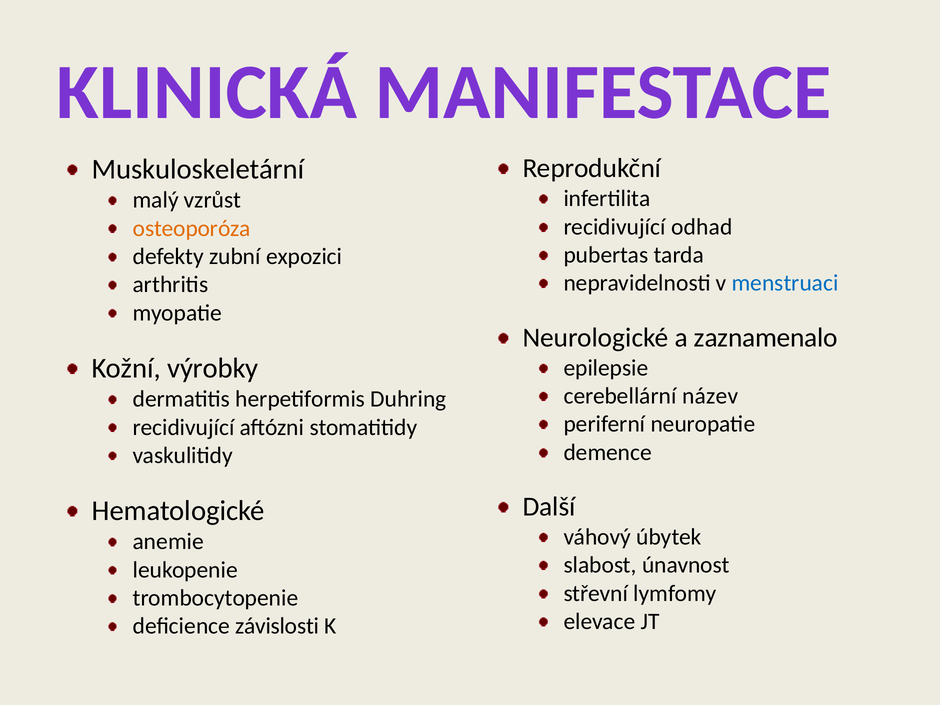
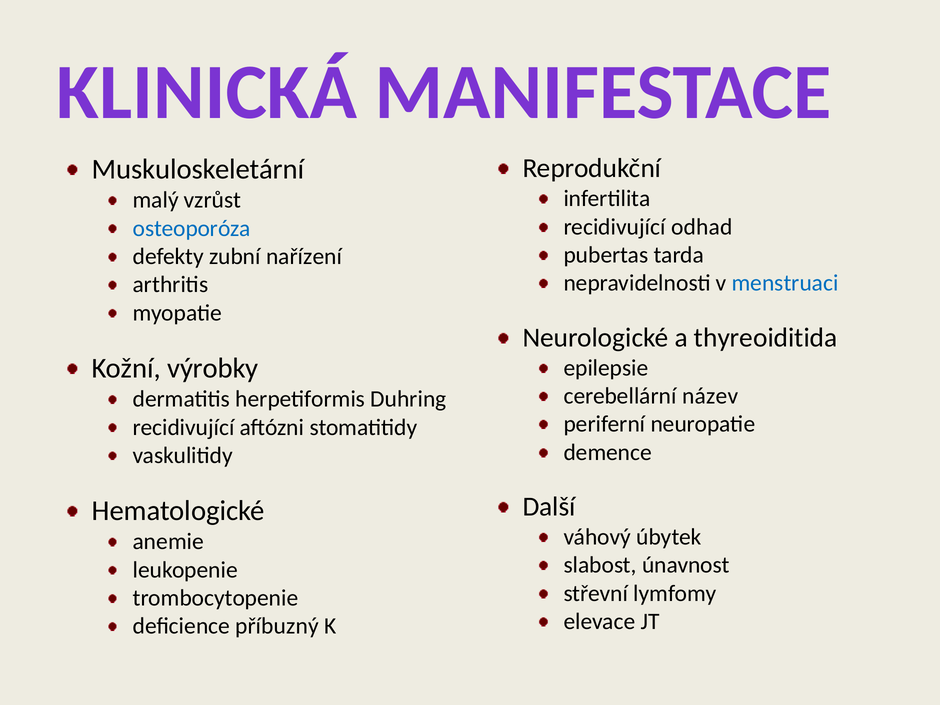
osteoporóza colour: orange -> blue
expozici: expozici -> nařízení
zaznamenalo: zaznamenalo -> thyreoiditida
závislosti: závislosti -> příbuzný
